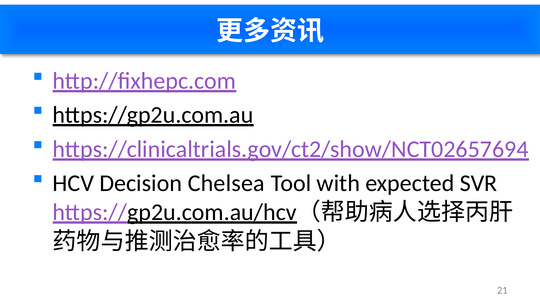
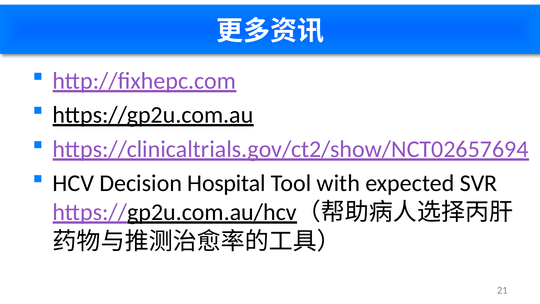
Chelsea: Chelsea -> Hospital
